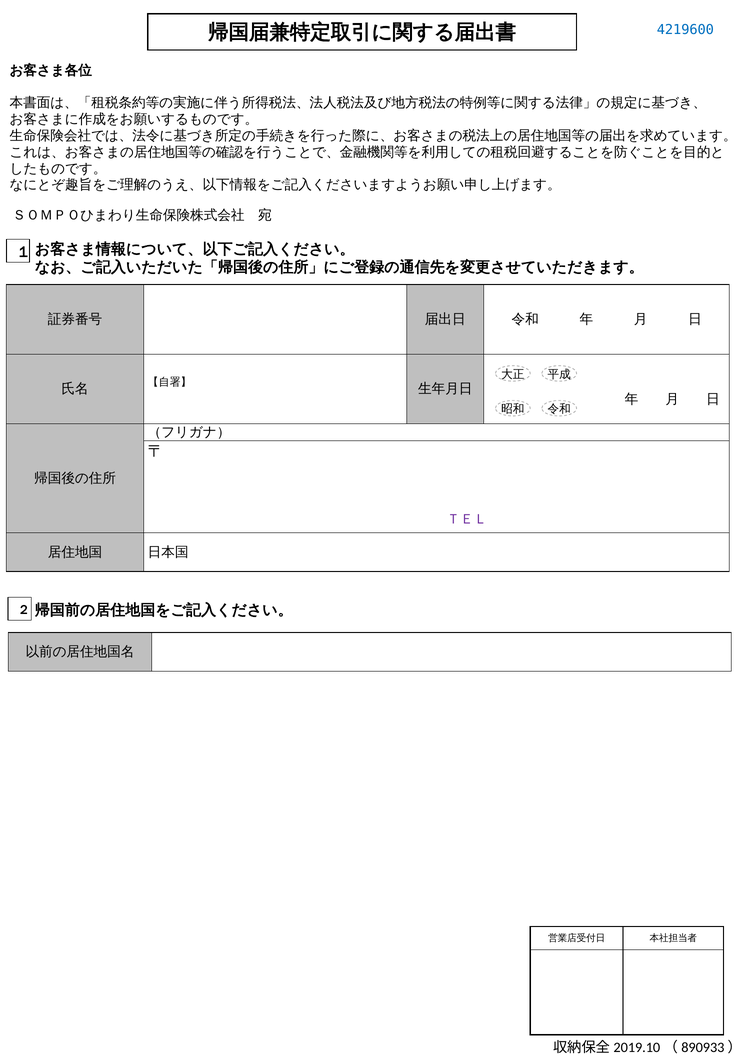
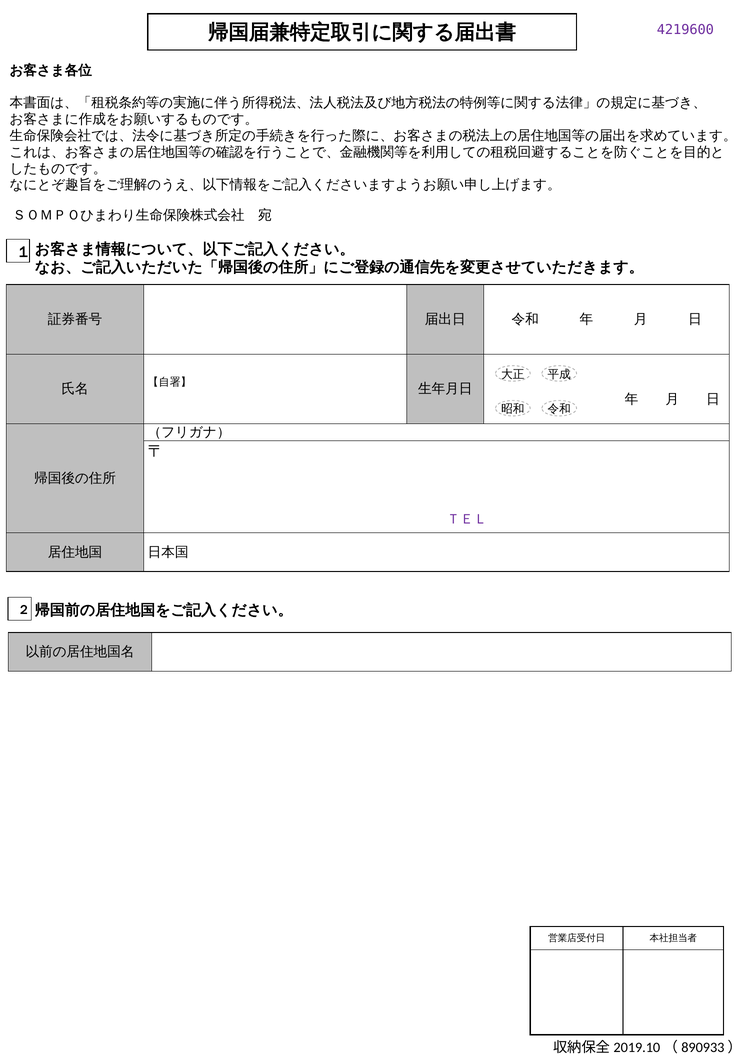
4219600 colour: blue -> purple
